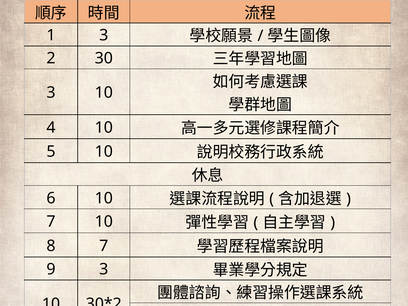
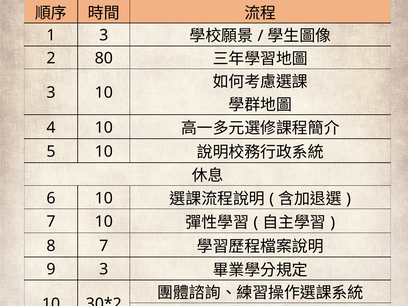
30: 30 -> 80
